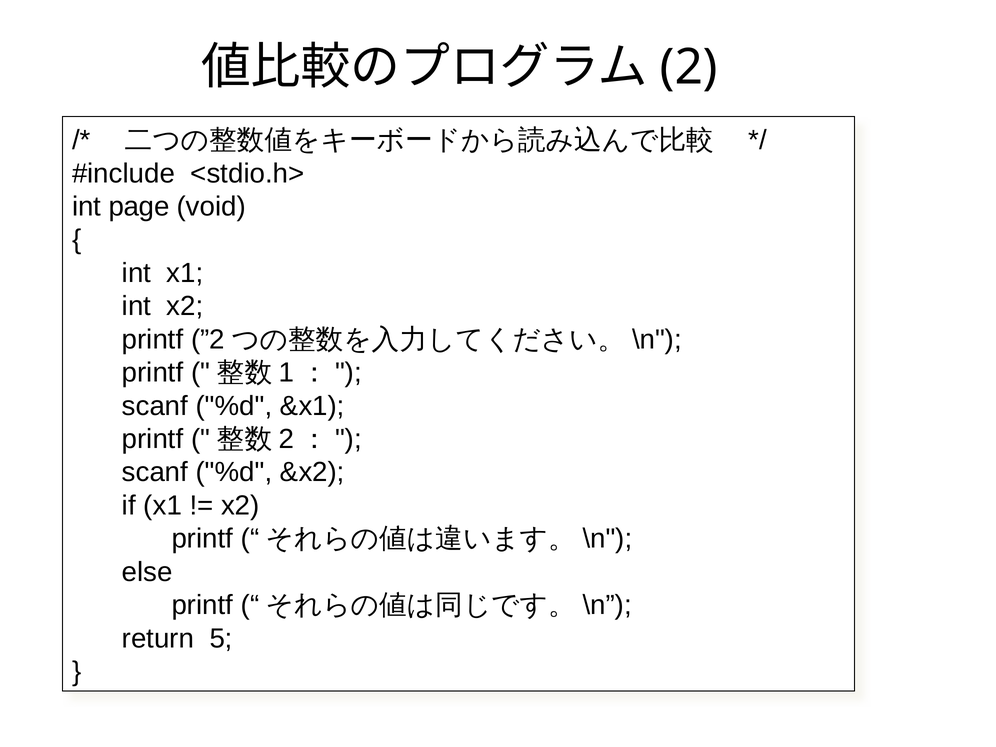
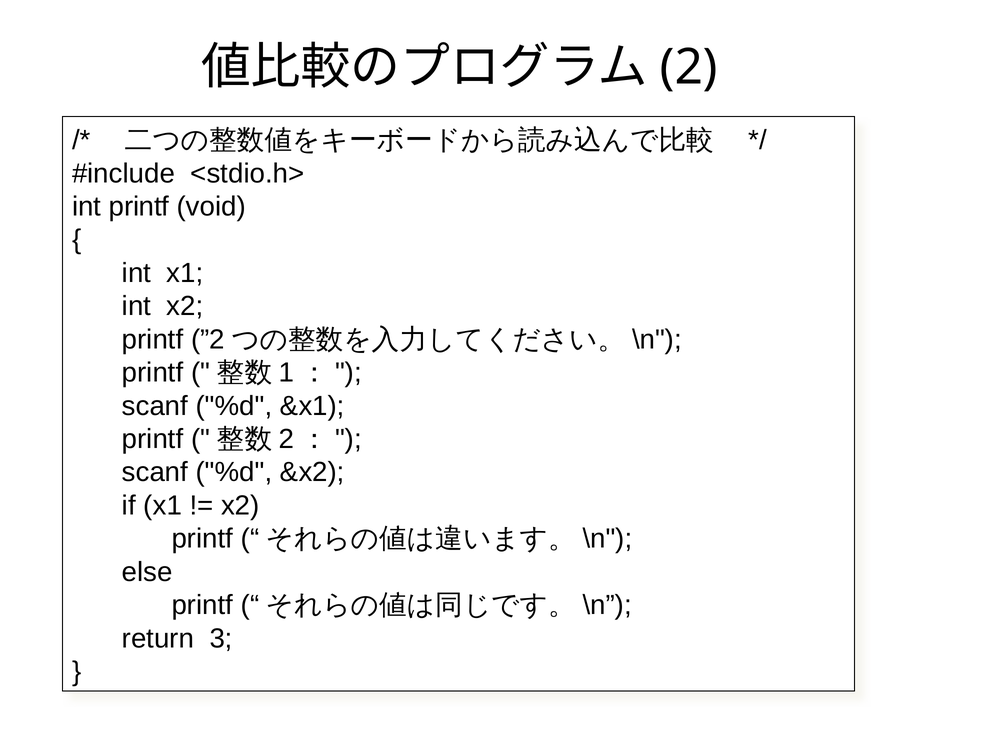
int page: page -> printf
5: 5 -> 3
